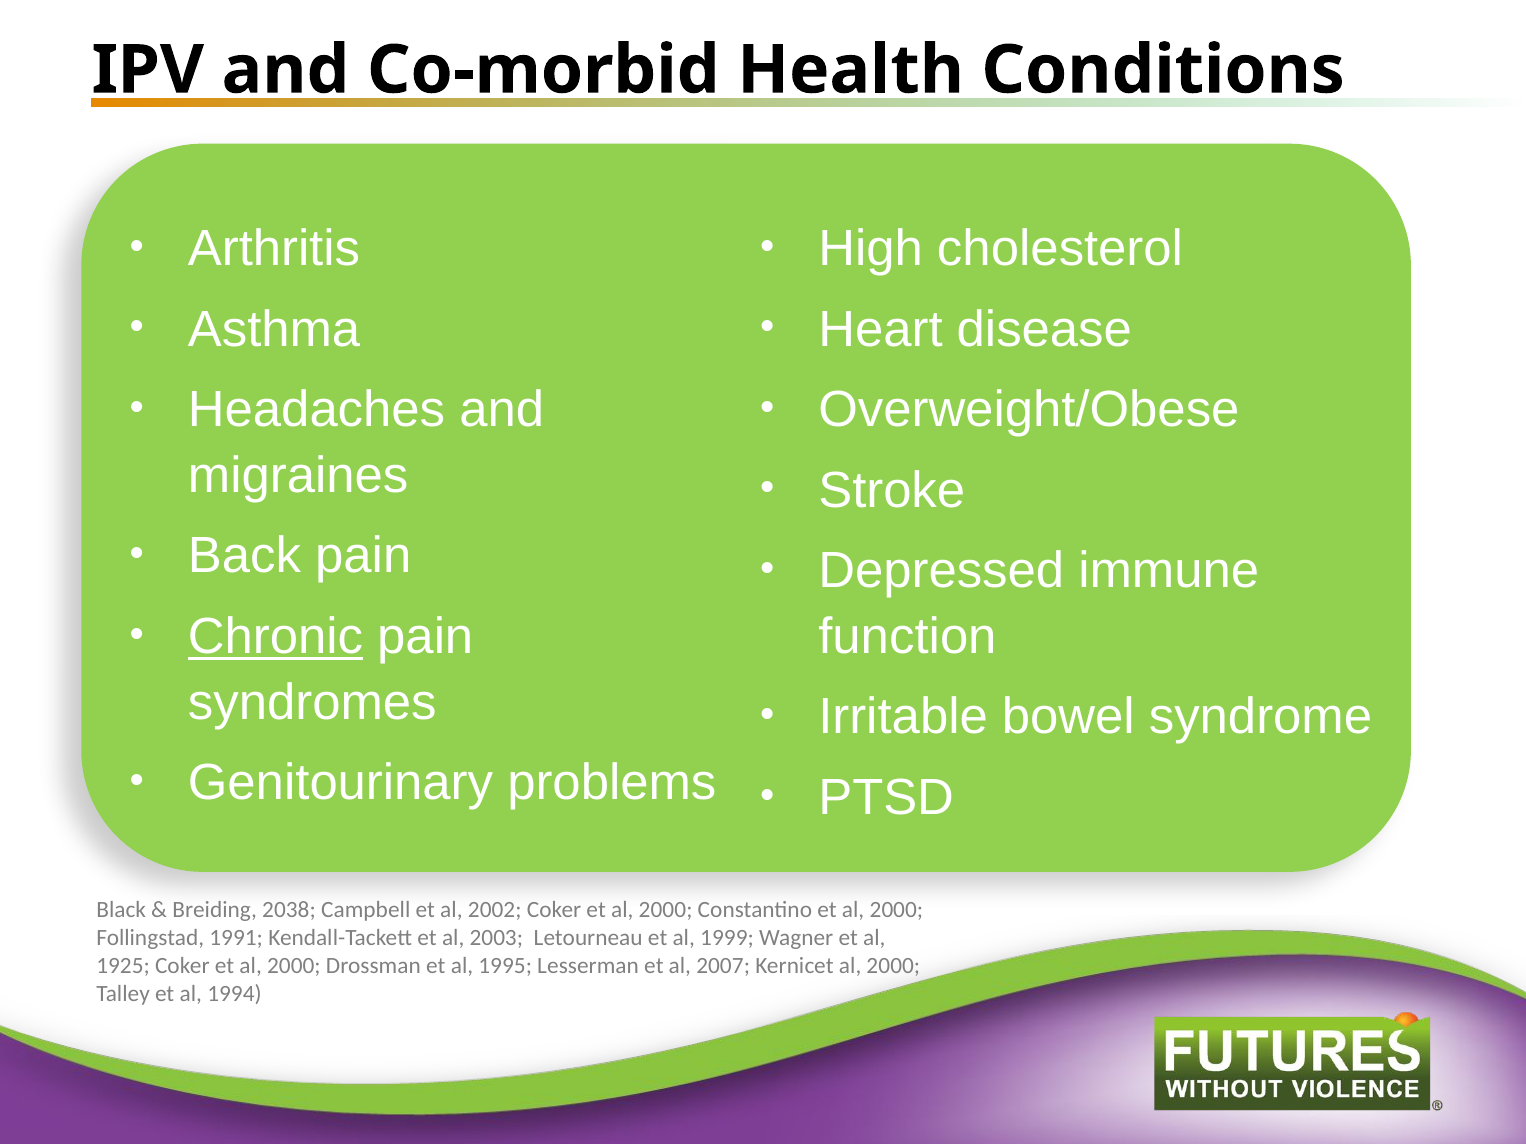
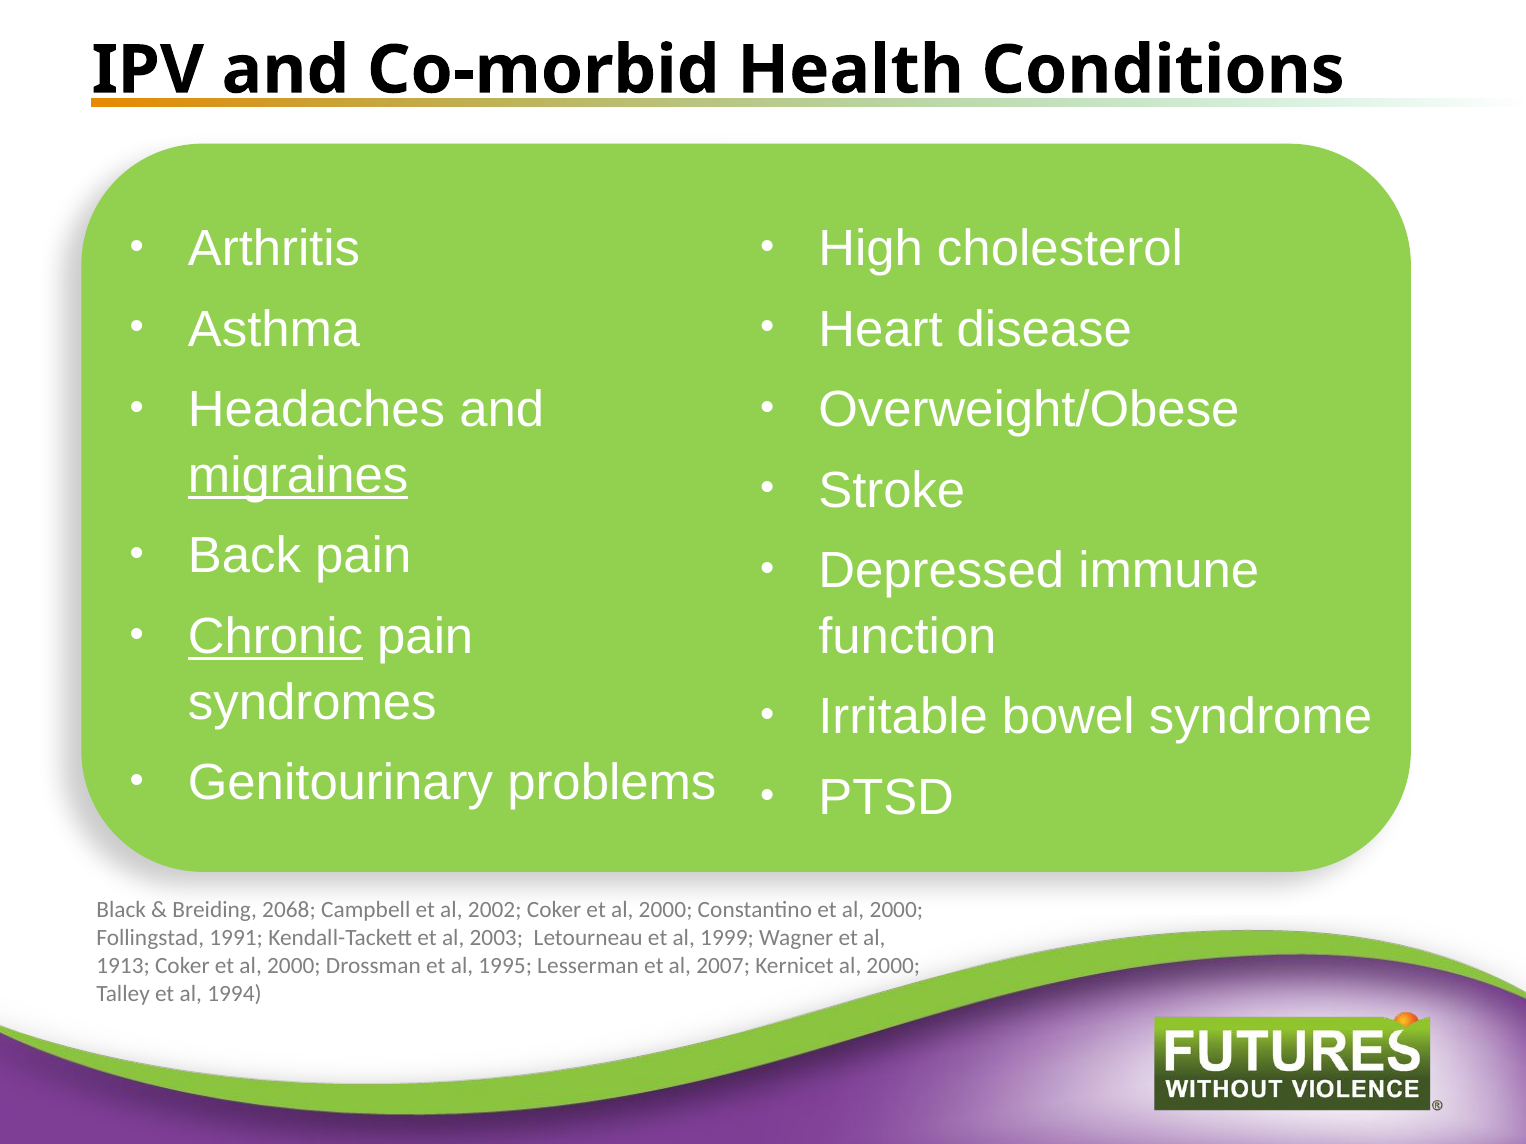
migraines underline: none -> present
2038: 2038 -> 2068
1925: 1925 -> 1913
